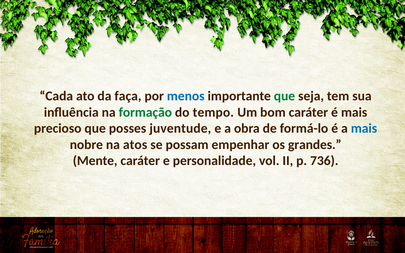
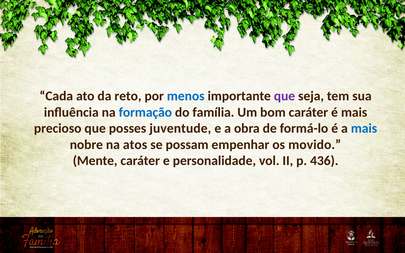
faça: faça -> reto
que at (284, 96) colour: green -> purple
formação colour: green -> blue
tempo: tempo -> família
grandes: grandes -> movido
736: 736 -> 436
